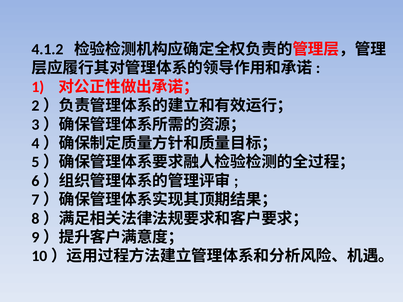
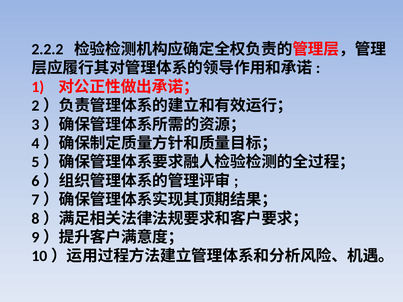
4.1.2: 4.1.2 -> 2.2.2
